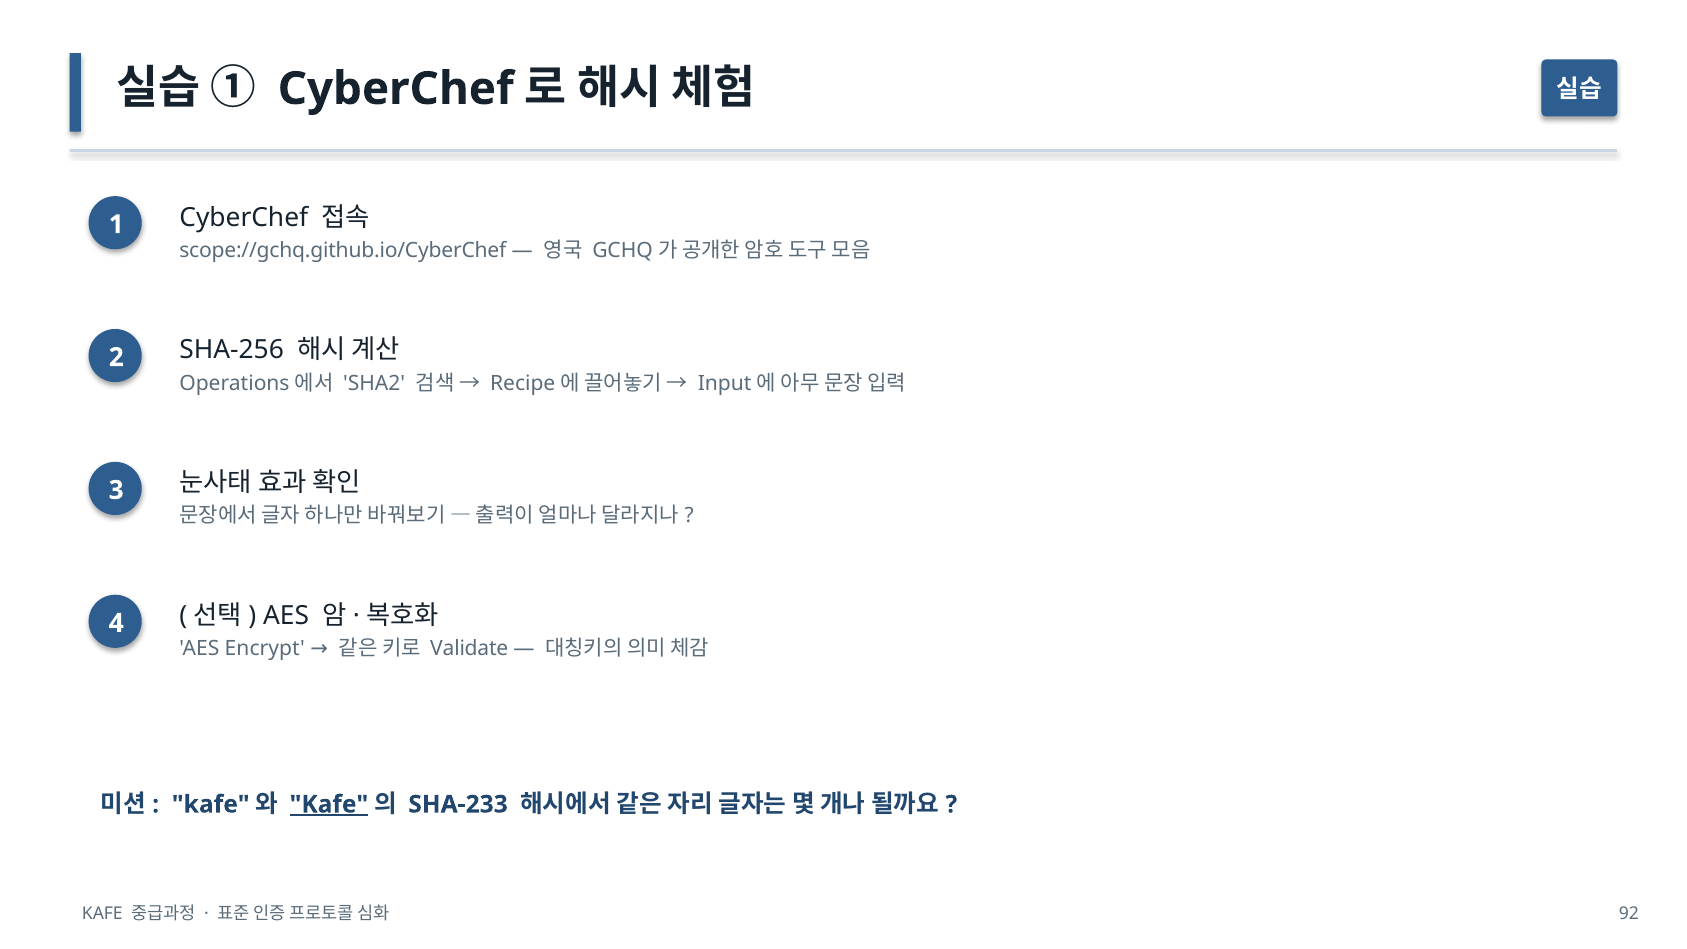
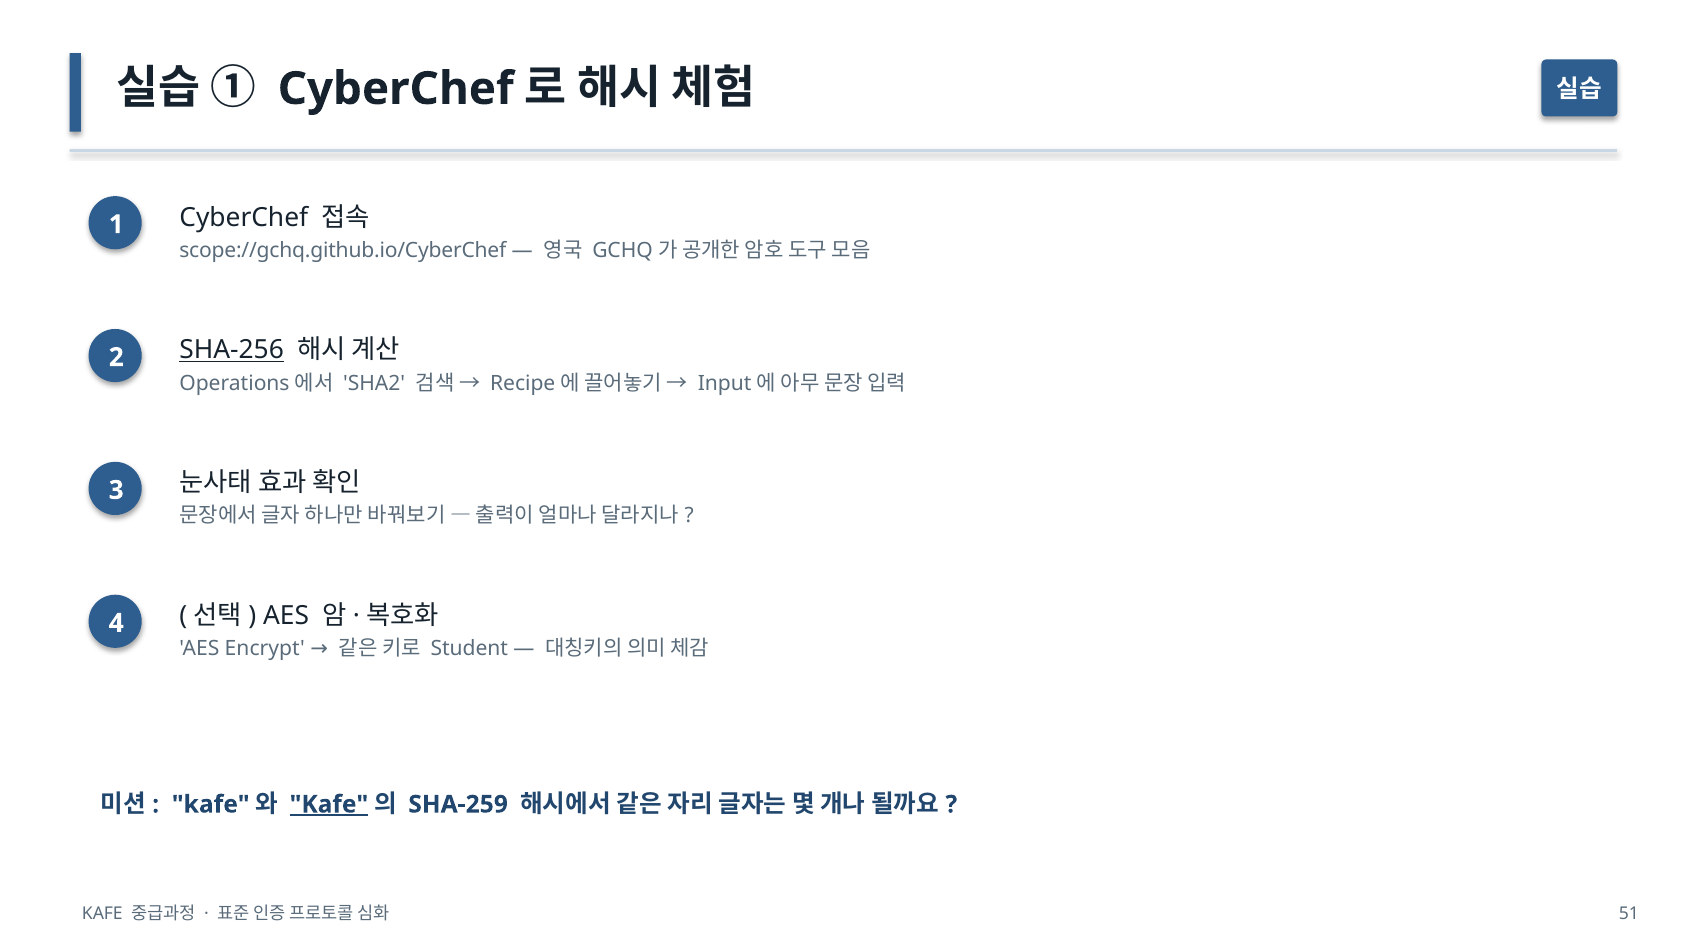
SHA-256 underline: none -> present
Validate: Validate -> Student
SHA-233: SHA-233 -> SHA-259
92: 92 -> 51
